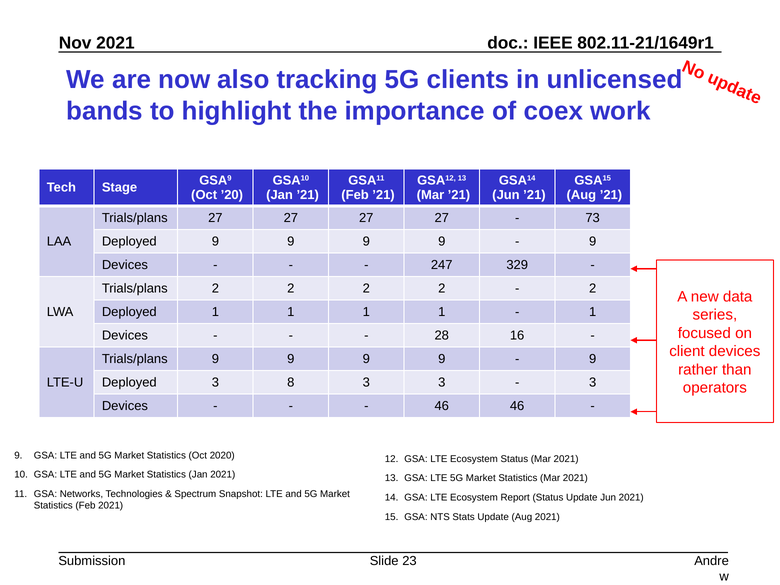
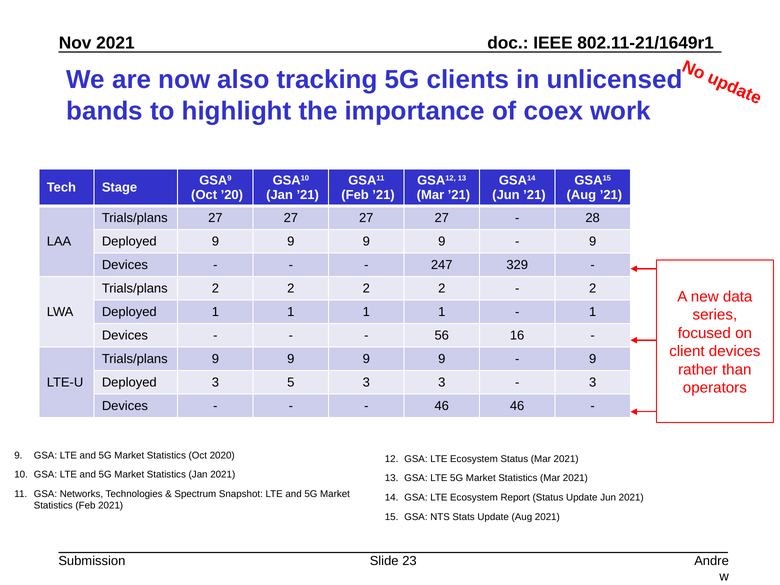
73: 73 -> 28
28: 28 -> 56
8: 8 -> 5
